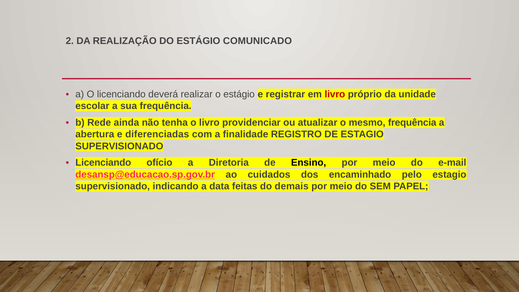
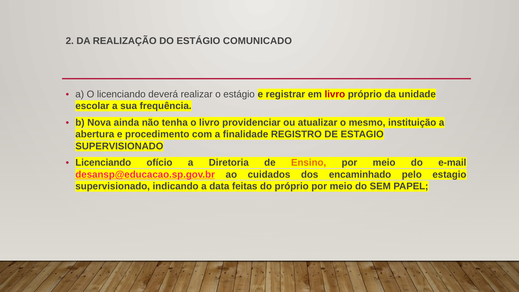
Rede: Rede -> Nova
mesmo frequência: frequência -> instituição
diferenciadas: diferenciadas -> procedimento
Ensino colour: black -> orange
do demais: demais -> próprio
